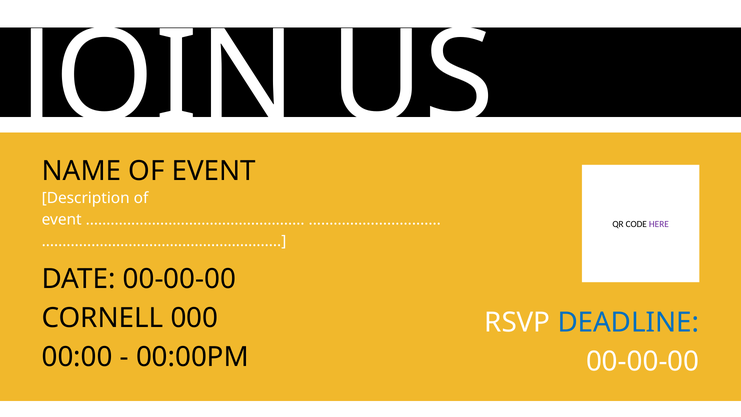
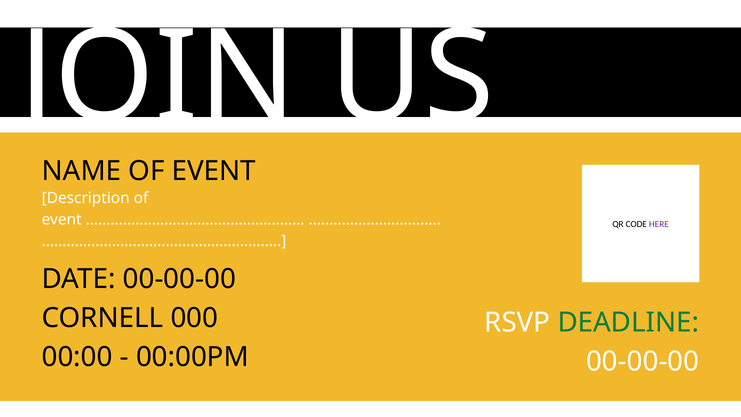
DEADLINE colour: blue -> green
